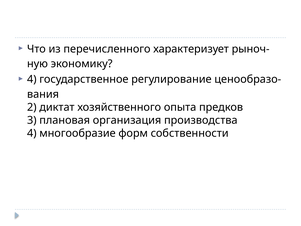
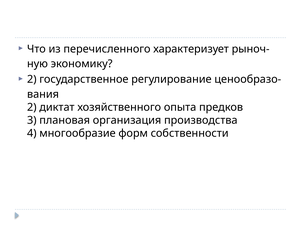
4 at (32, 79): 4 -> 2
